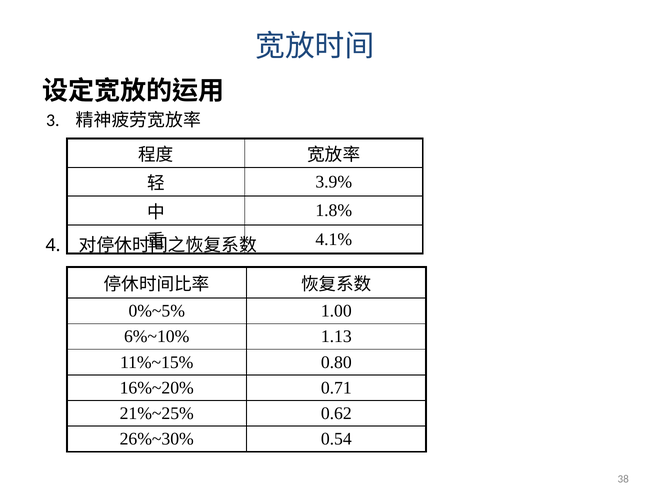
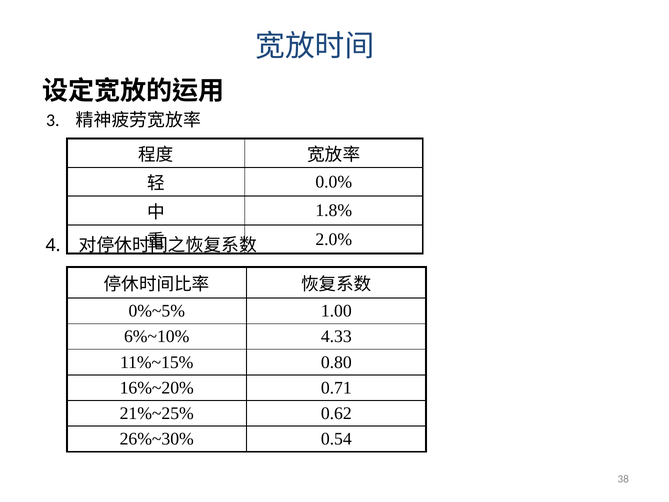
3.9%: 3.9% -> 0.0%
4.1%: 4.1% -> 2.0%
1.13: 1.13 -> 4.33
